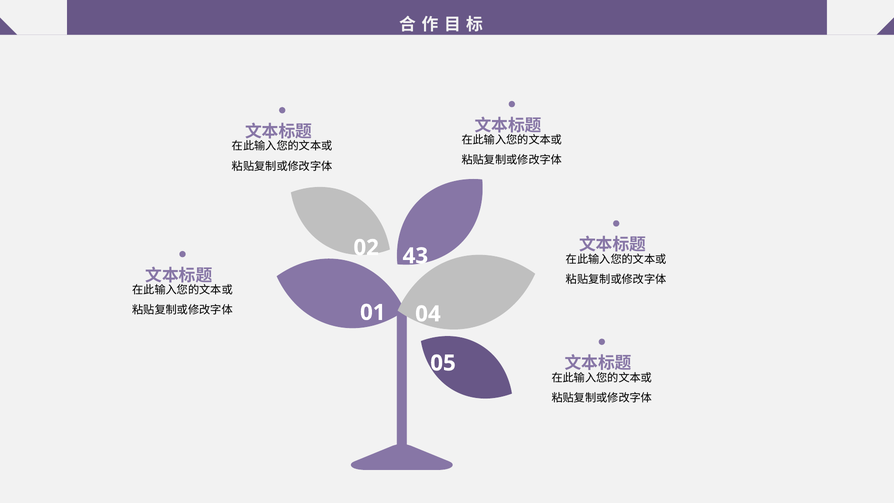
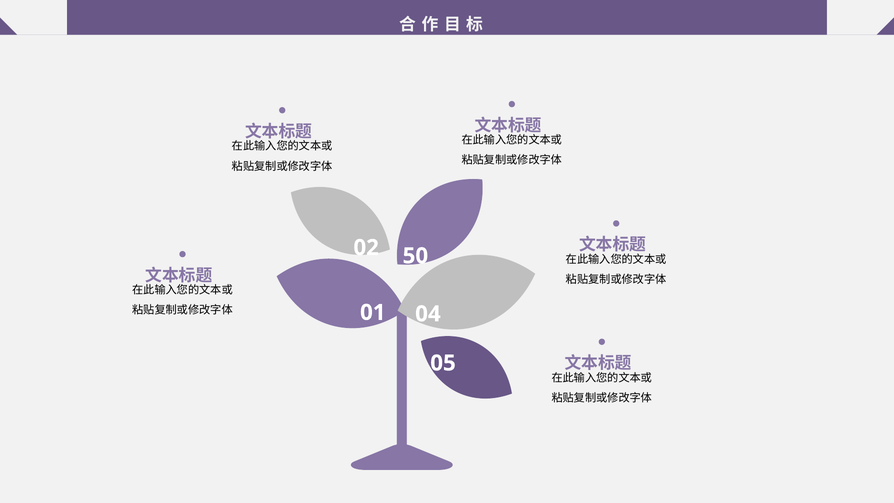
43: 43 -> 50
